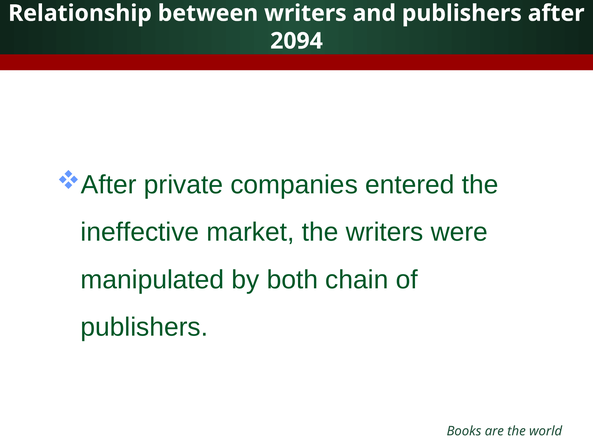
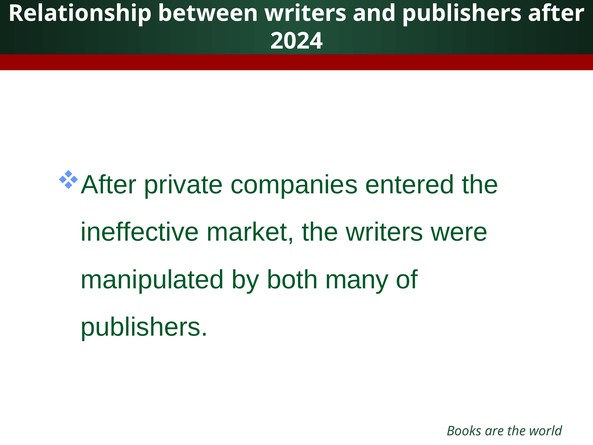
2094: 2094 -> 2024
chain: chain -> many
